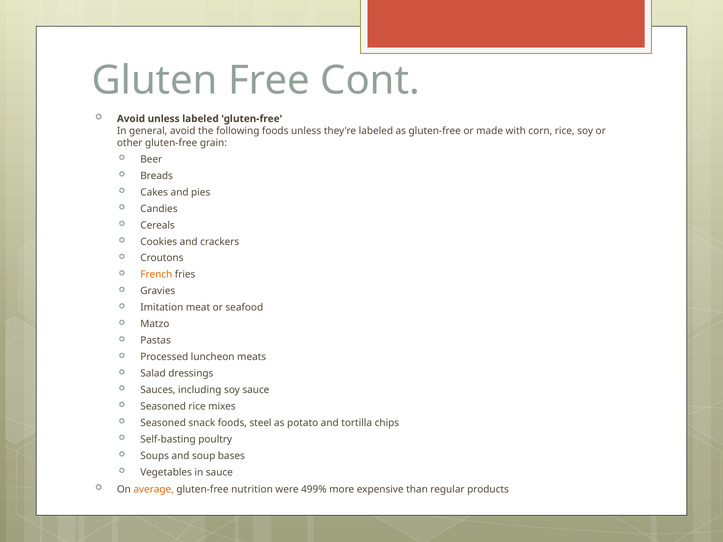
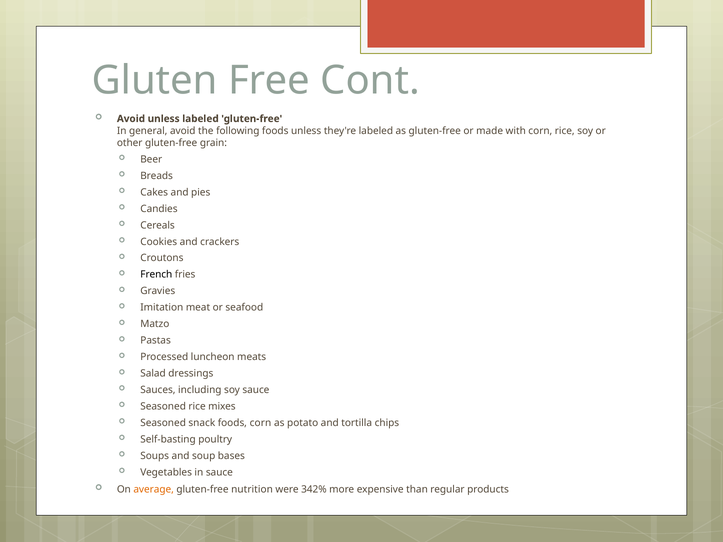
French colour: orange -> black
foods steel: steel -> corn
499%: 499% -> 342%
